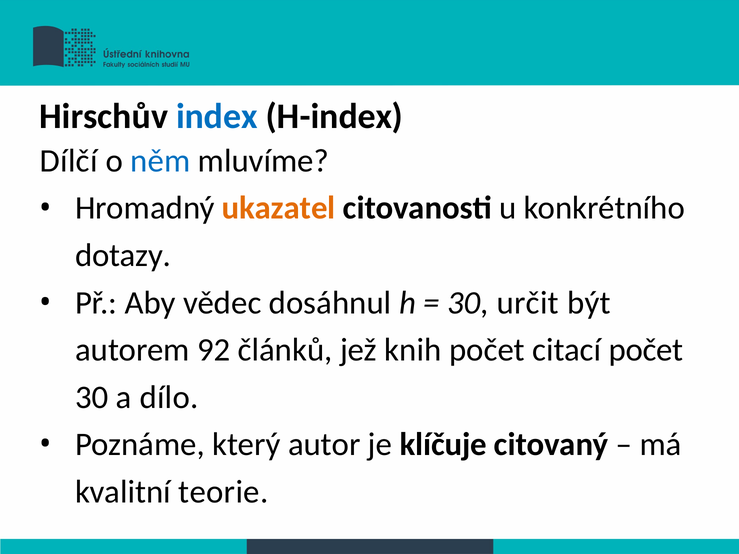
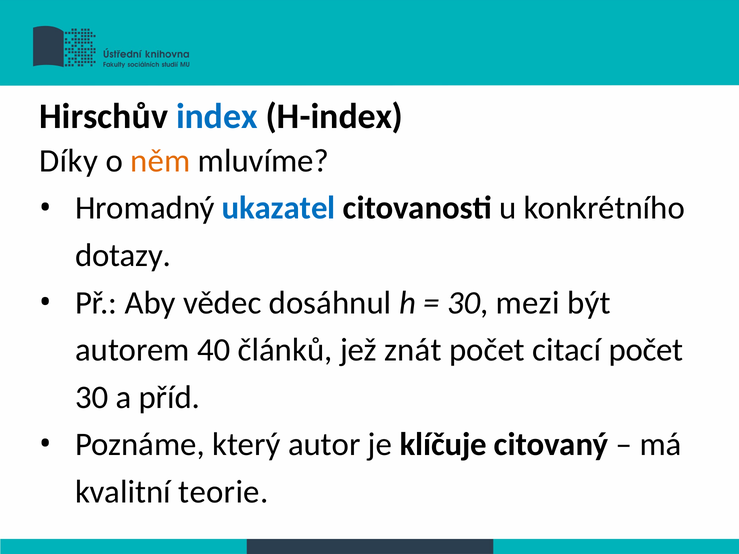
Dílčí: Dílčí -> Díky
něm colour: blue -> orange
ukazatel colour: orange -> blue
určit: určit -> mezi
92: 92 -> 40
knih: knih -> znát
dílo: dílo -> příd
